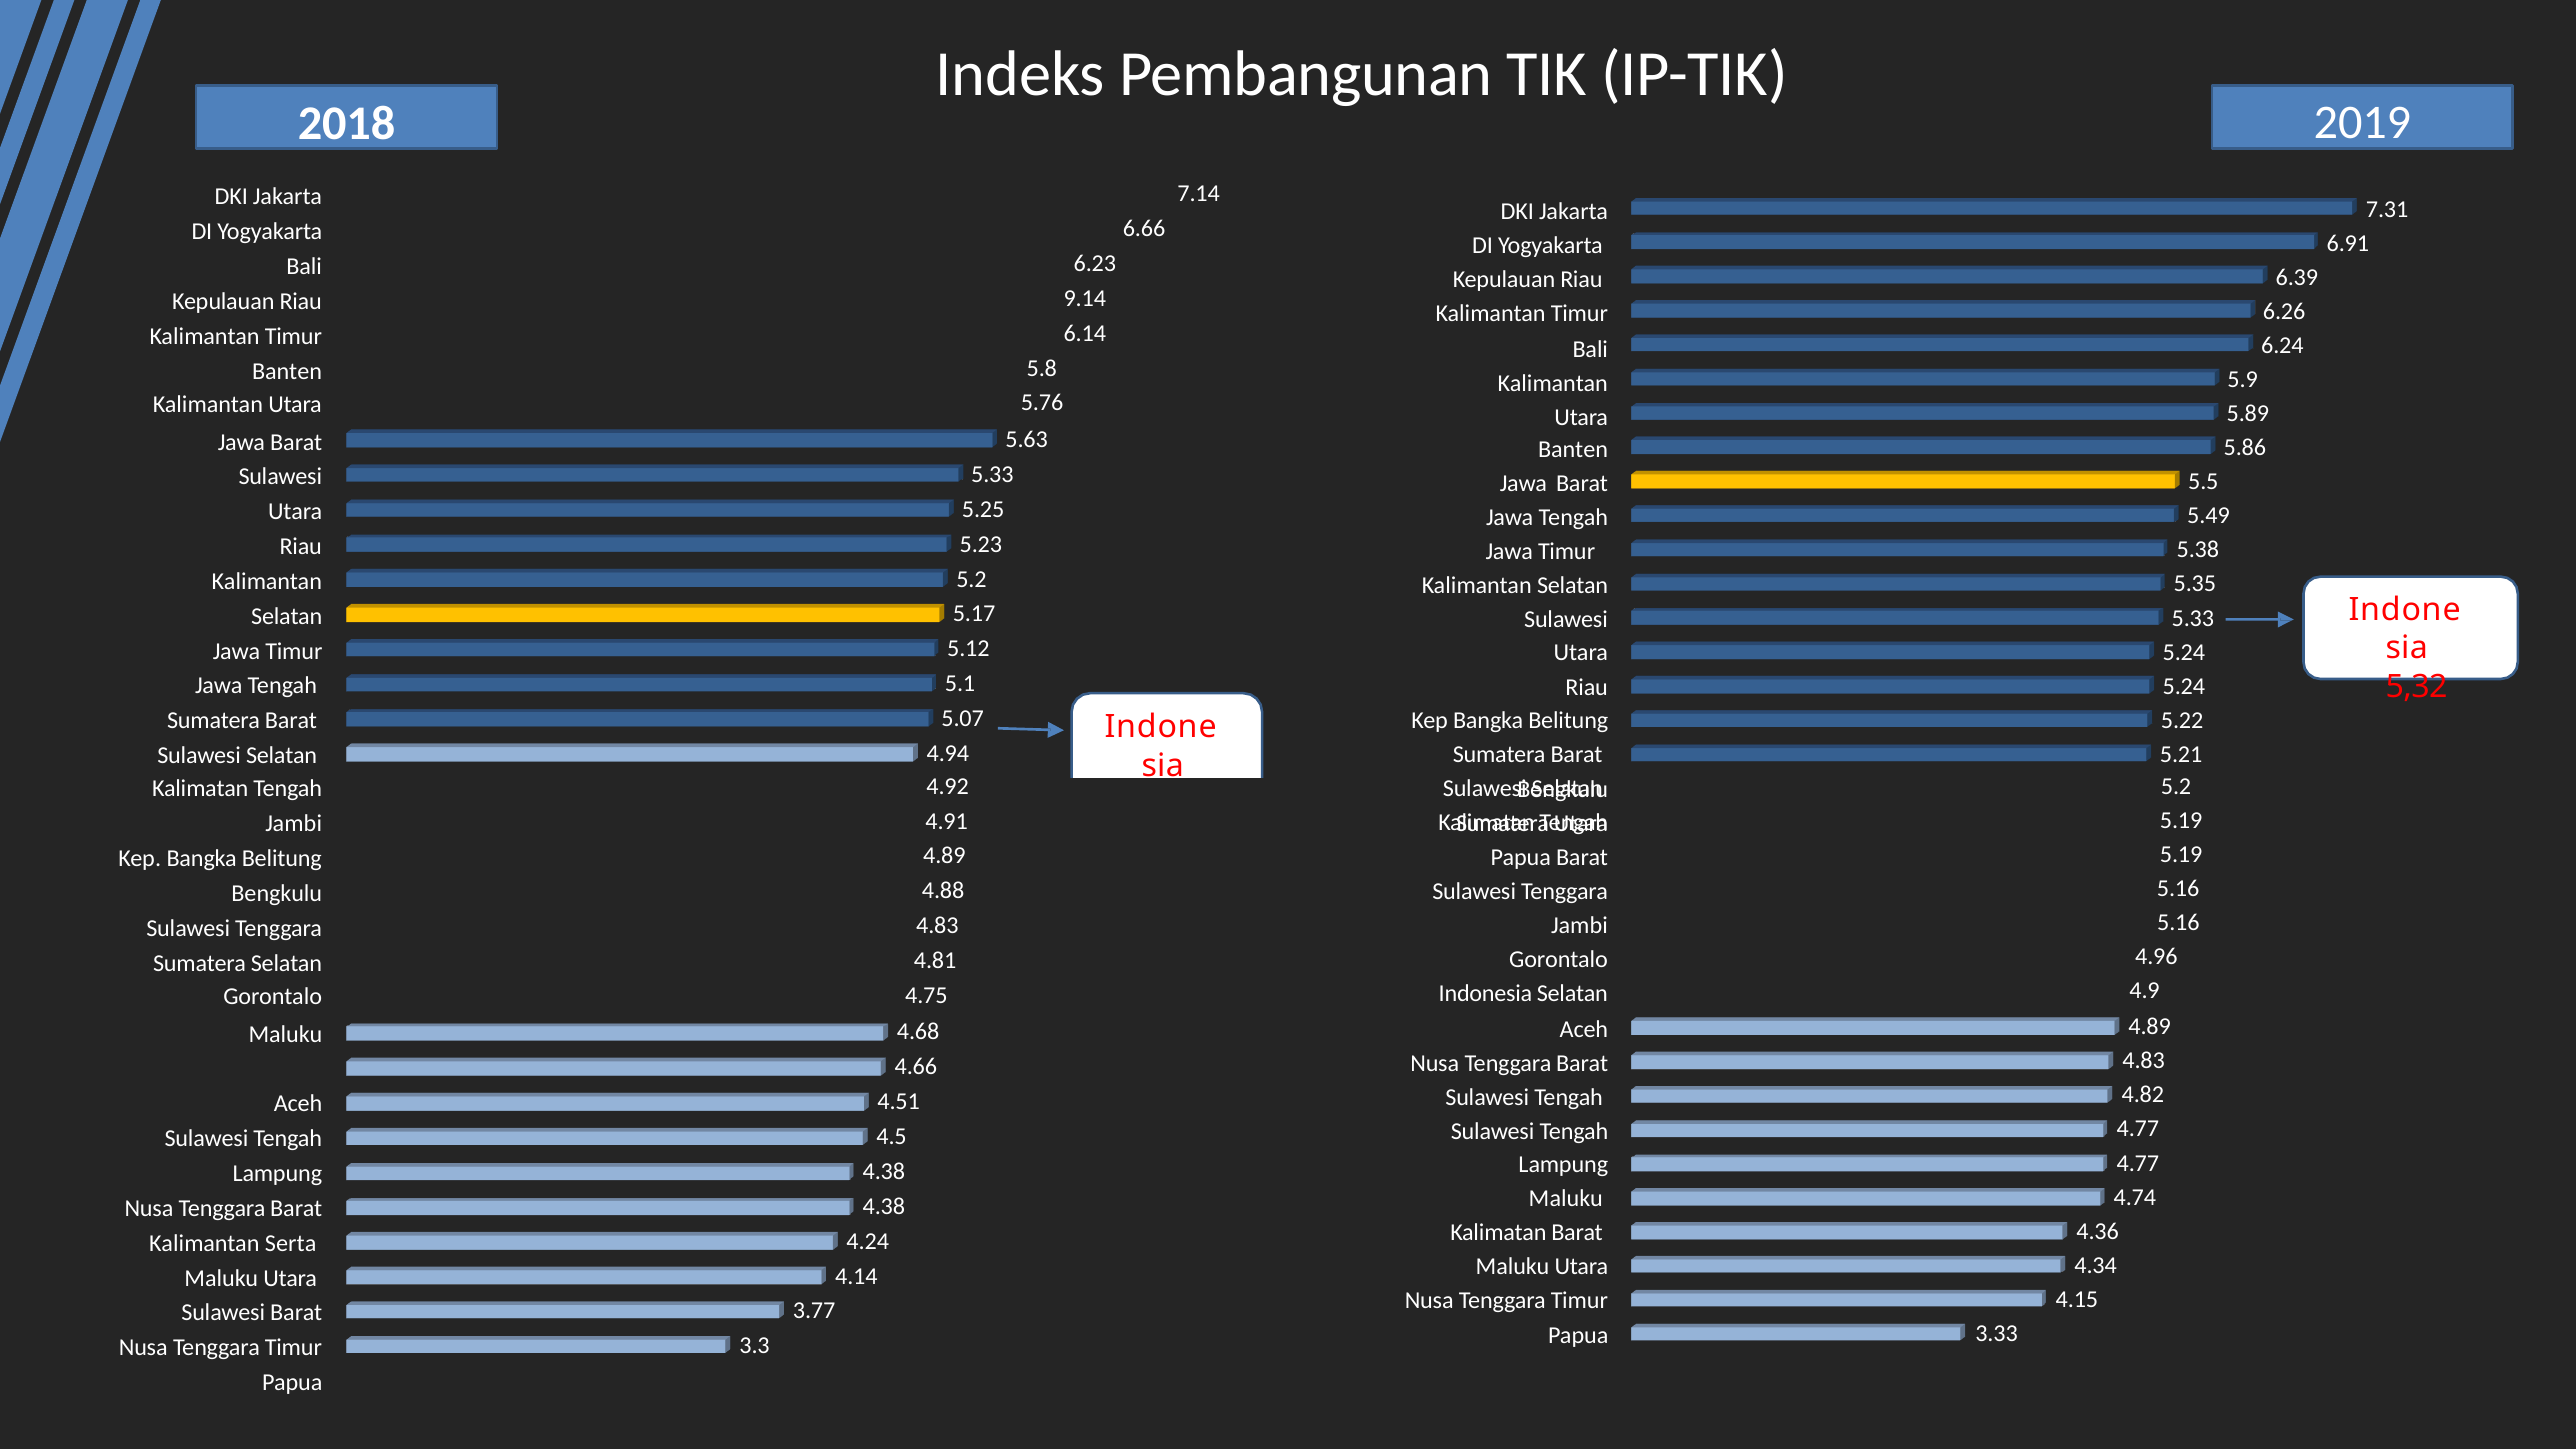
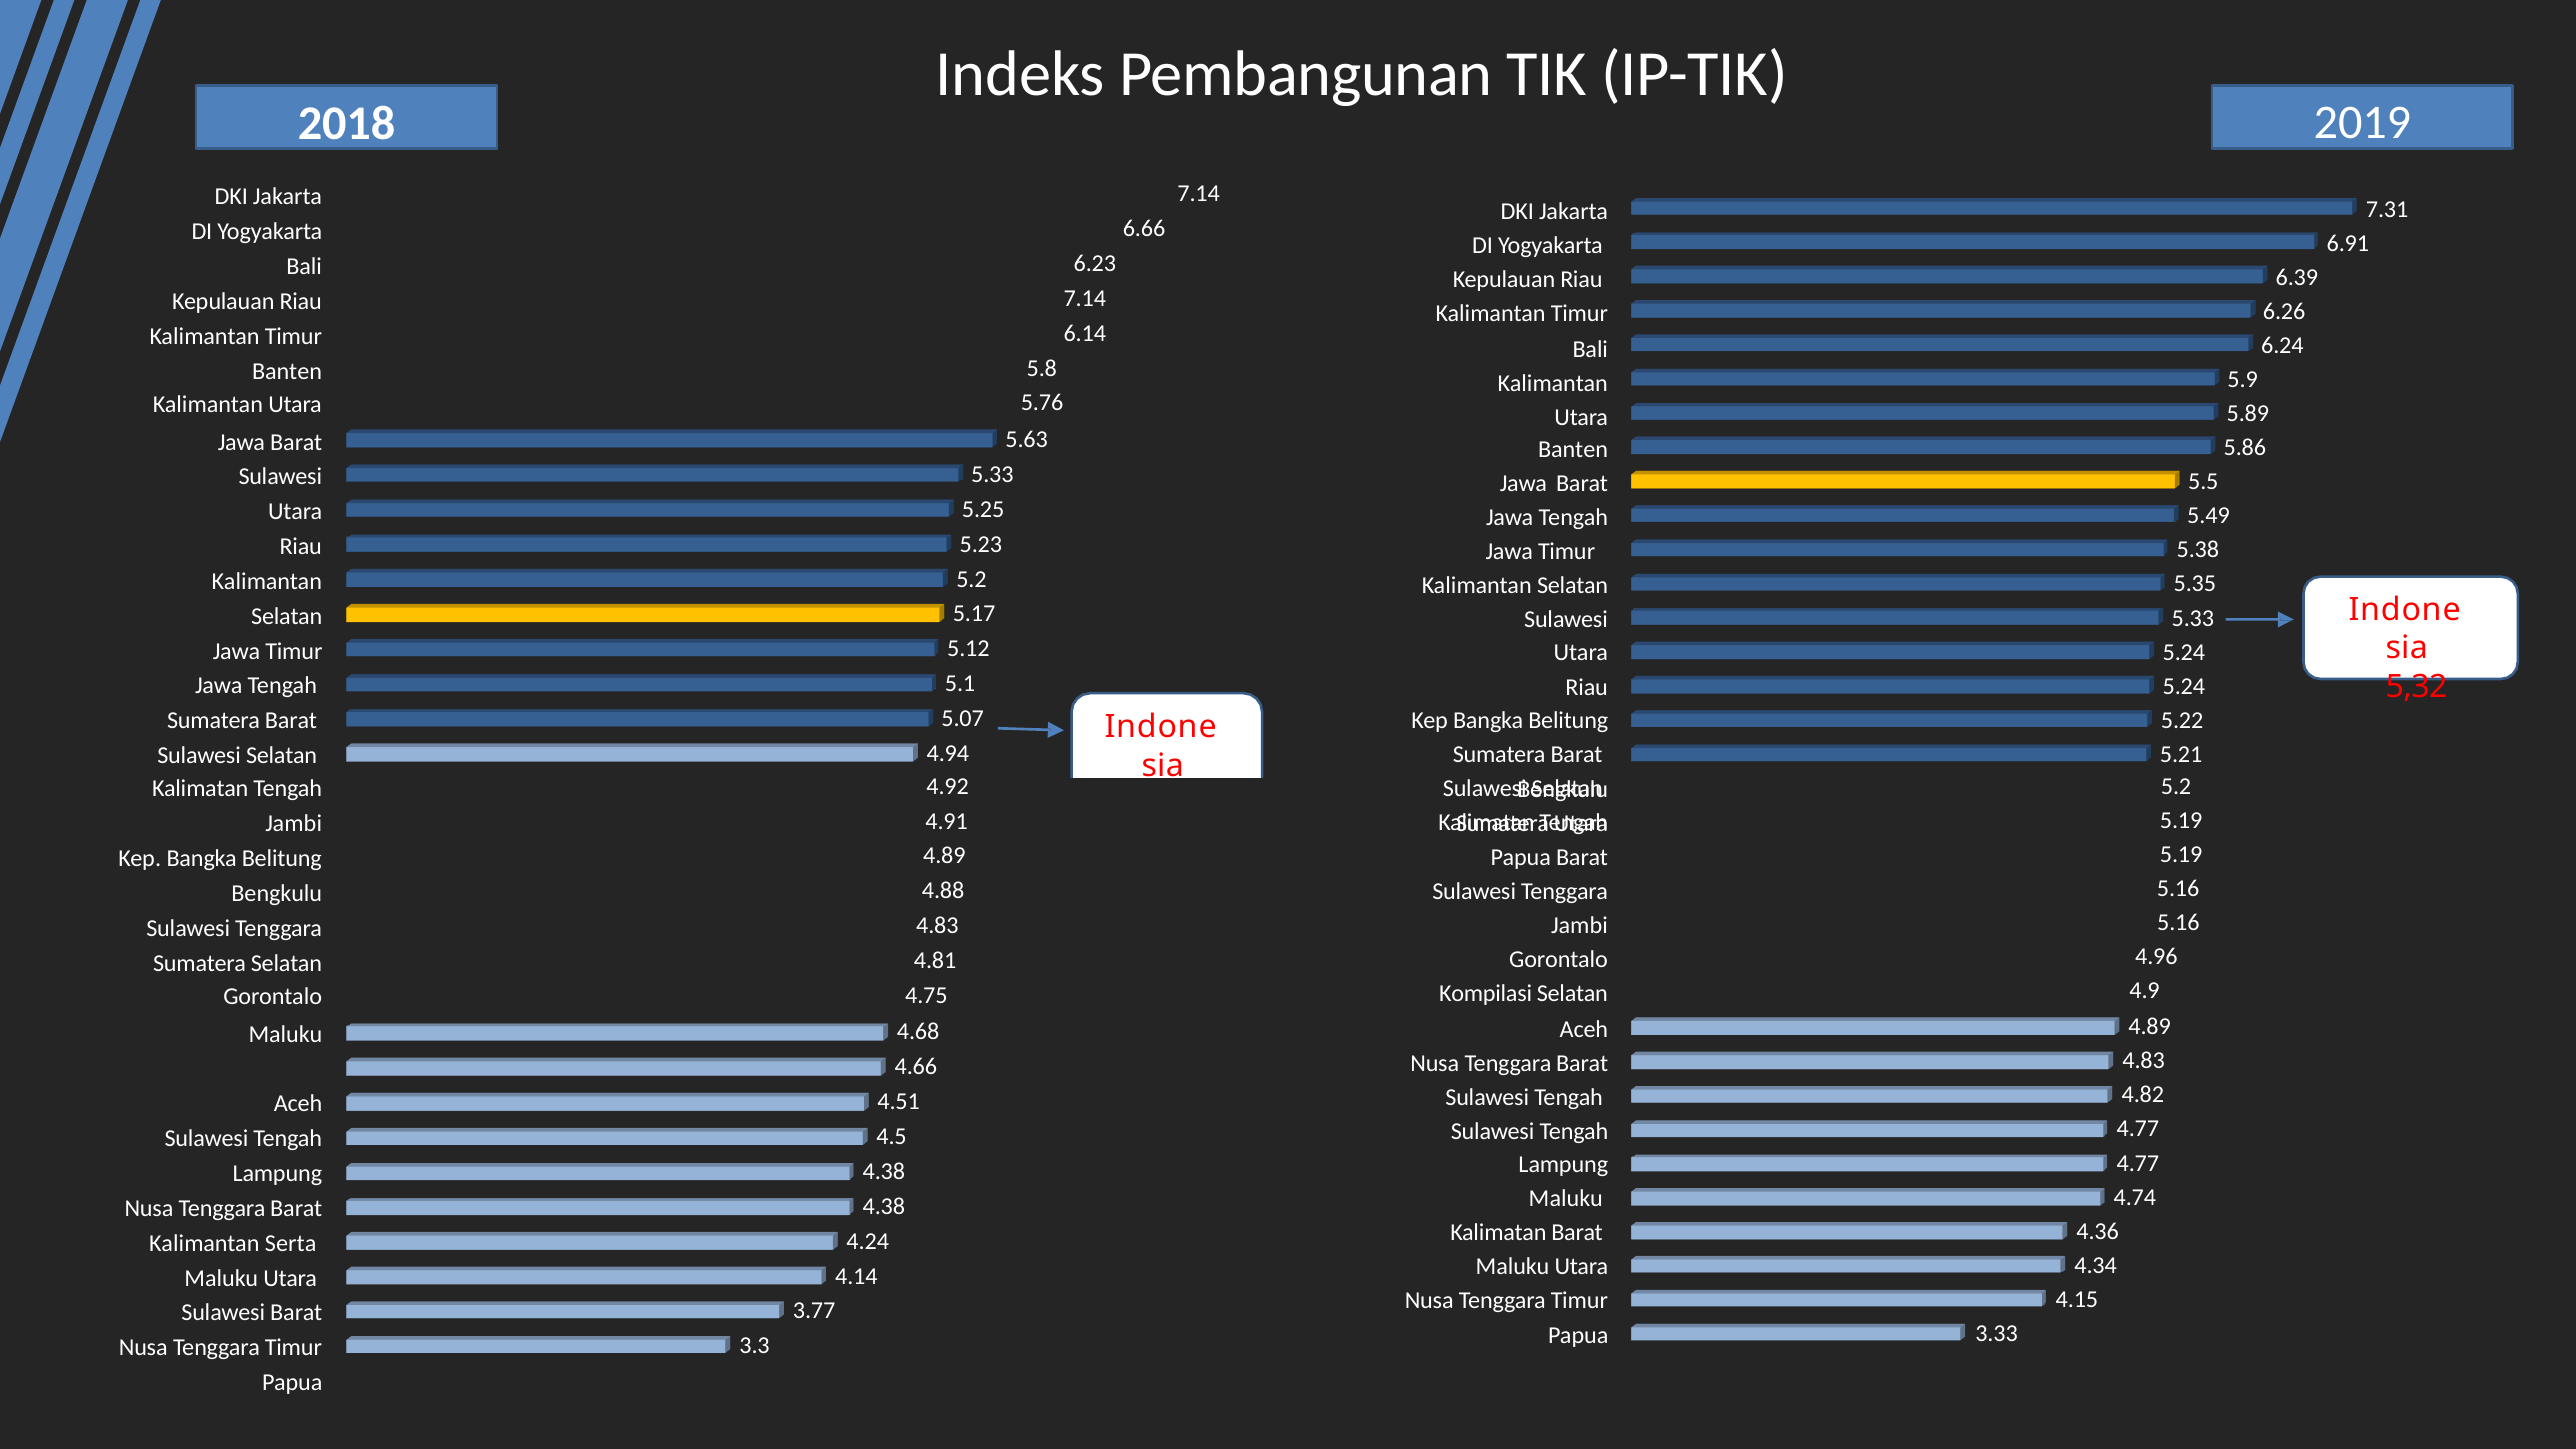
Riau 9.14: 9.14 -> 7.14
Indonesia: Indonesia -> Kompilasi
